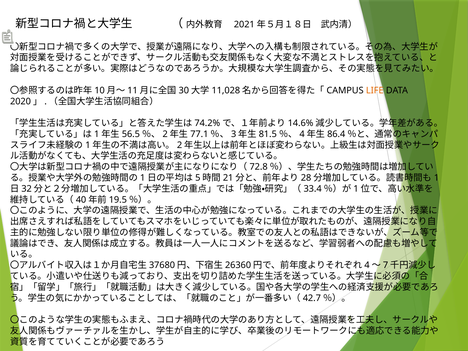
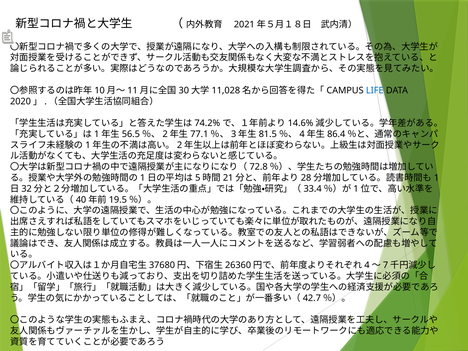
LIFE colour: orange -> blue
